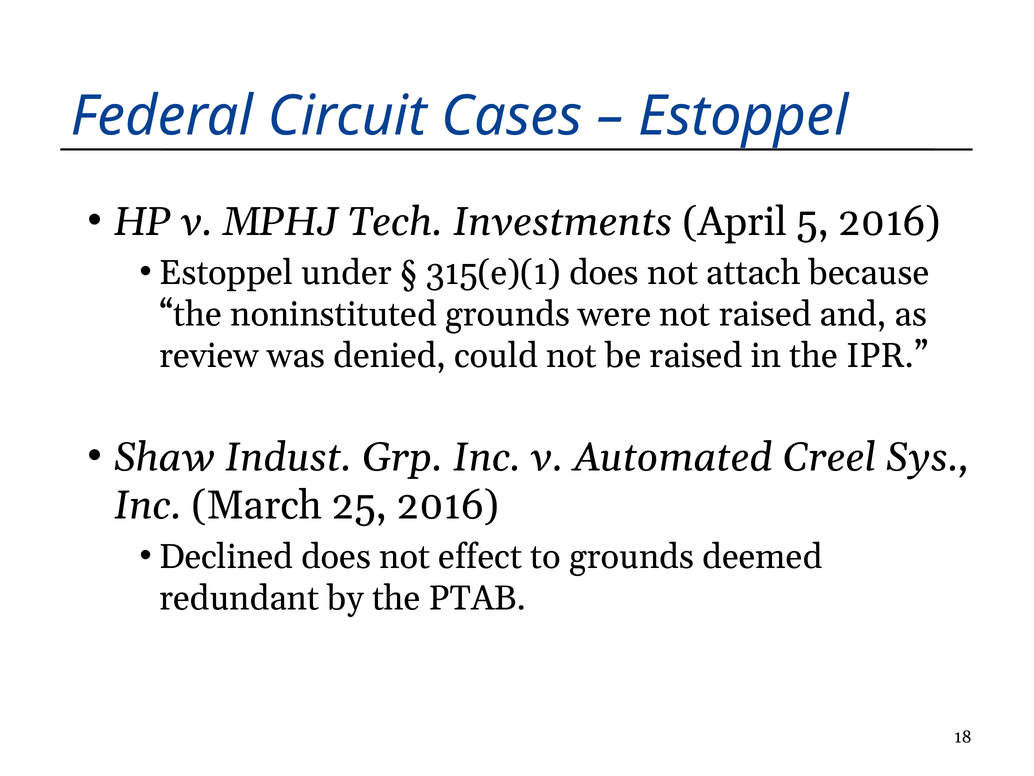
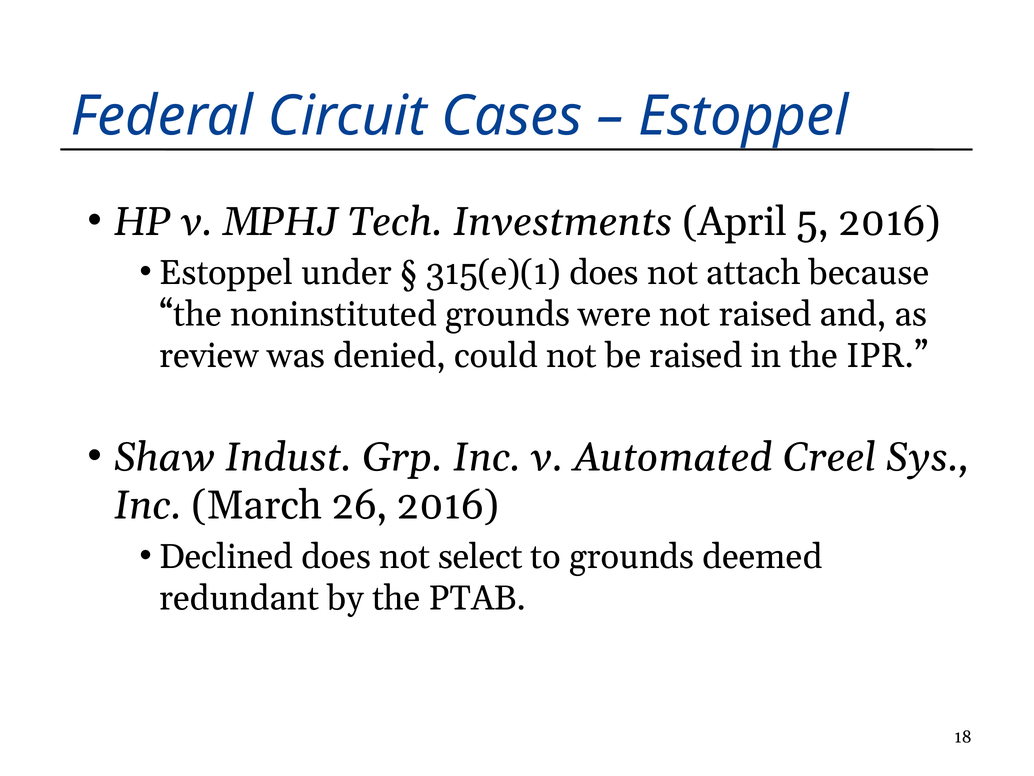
25: 25 -> 26
effect: effect -> select
